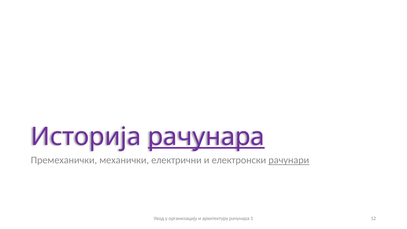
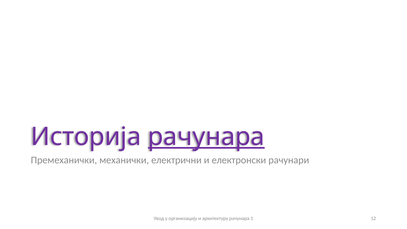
рачунари underline: present -> none
